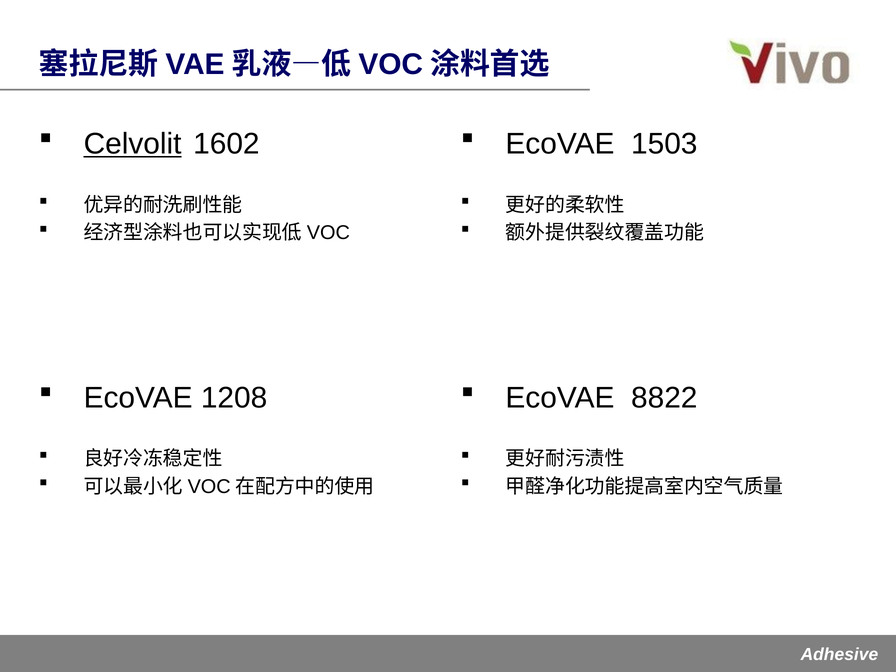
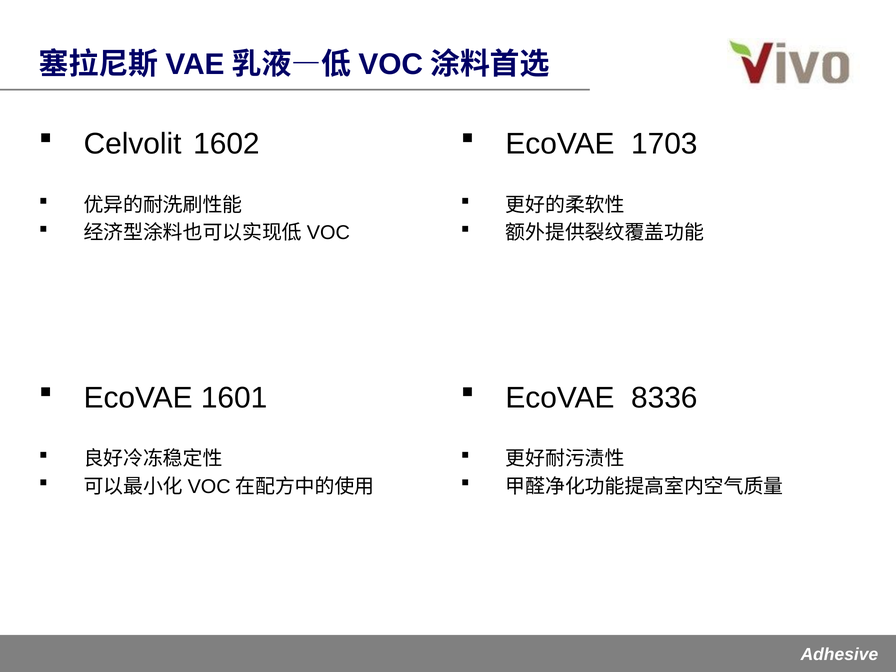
Celvolit underline: present -> none
1503: 1503 -> 1703
1208: 1208 -> 1601
8822: 8822 -> 8336
